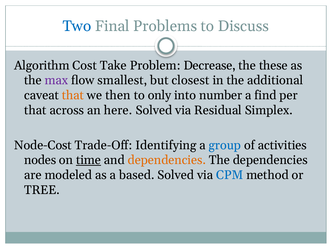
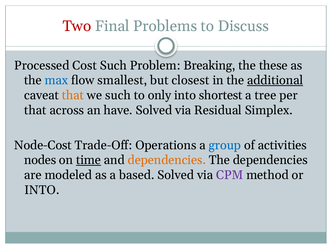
Two colour: blue -> red
Algorithm: Algorithm -> Processed
Cost Take: Take -> Such
Decrease: Decrease -> Breaking
max colour: purple -> blue
additional underline: none -> present
we then: then -> such
number: number -> shortest
find: find -> tree
here: here -> have
Identifying: Identifying -> Operations
CPM colour: blue -> purple
TREE at (42, 190): TREE -> INTO
